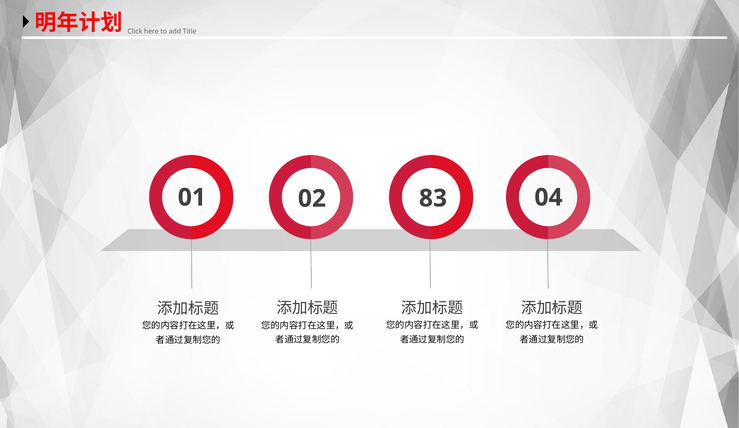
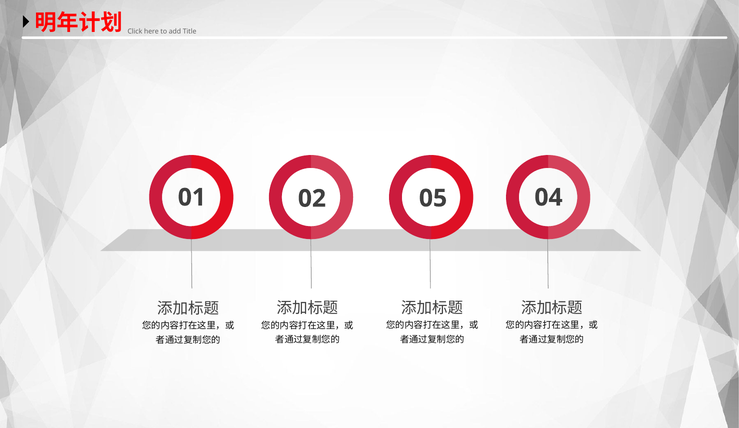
83: 83 -> 05
